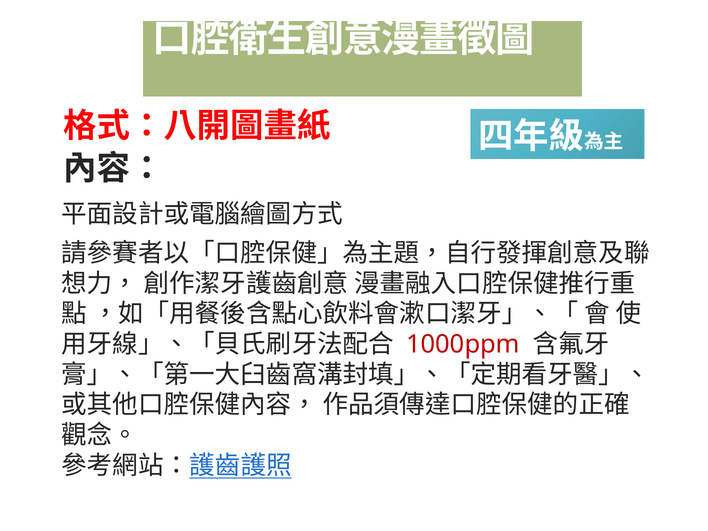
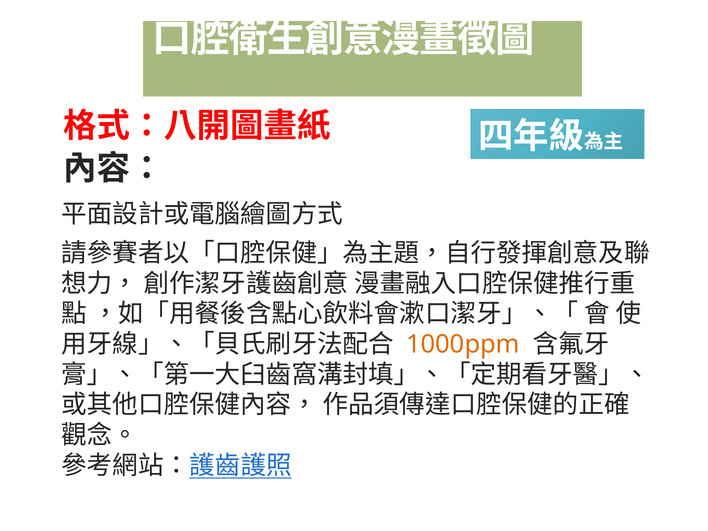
1000ppm colour: red -> orange
